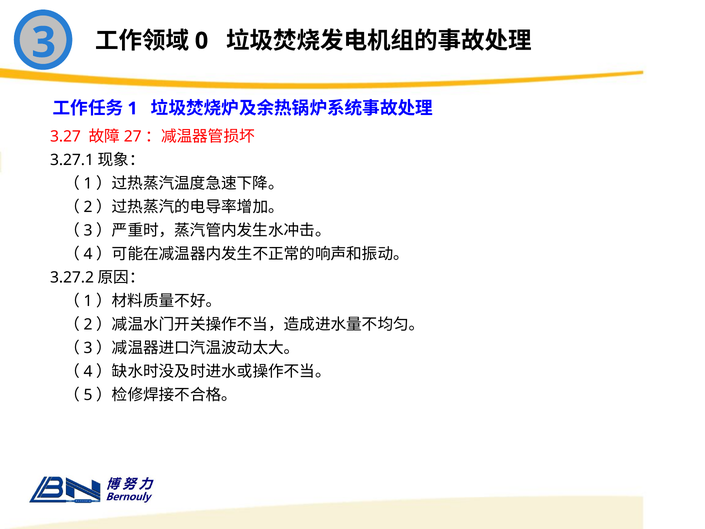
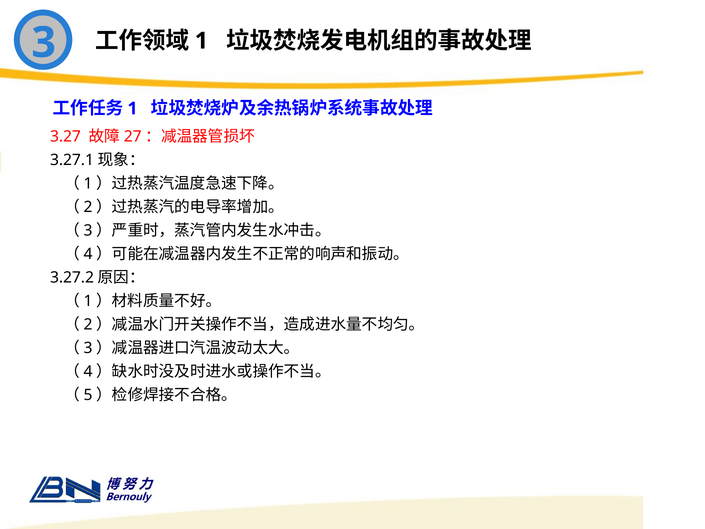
0 at (202, 41): 0 -> 1
